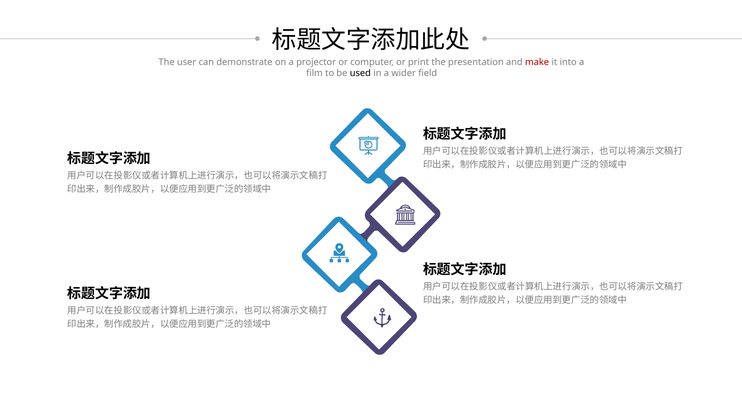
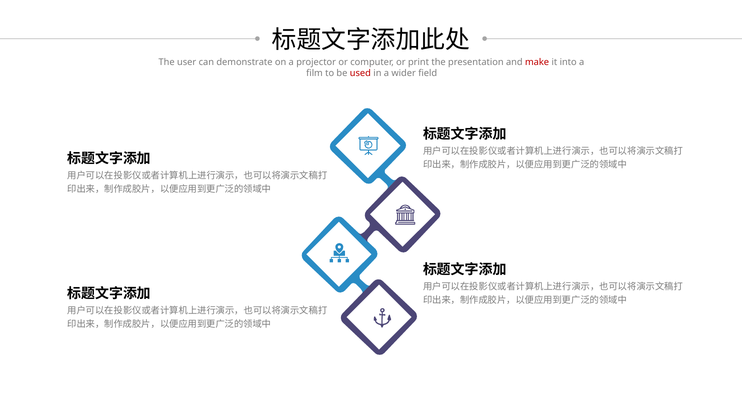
used colour: black -> red
